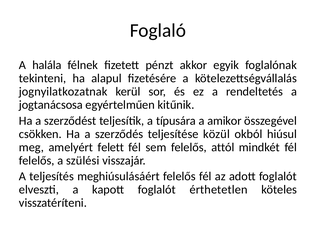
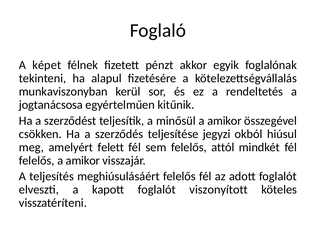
halála: halála -> képet
jognyilatkozatnak: jognyilatkozatnak -> munkaviszonyban
típusára: típusára -> minősül
közül: közül -> jegyzi
felelős a szülési: szülési -> amikor
érthetetlen: érthetetlen -> viszonyított
